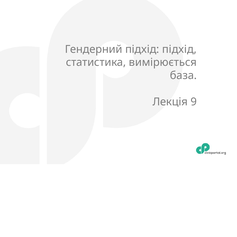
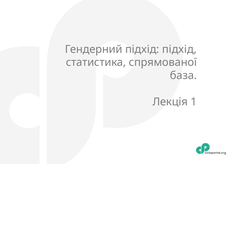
вимірюється: вимірюється -> спрямованої
9: 9 -> 1
